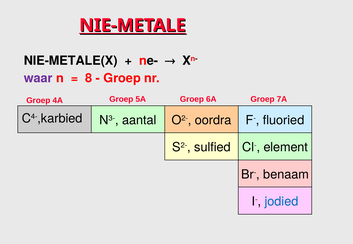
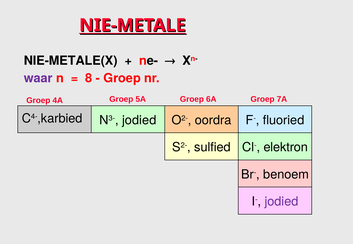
N3- aantal: aantal -> jodied
element: element -> elektron
benaam: benaam -> benoem
jodied at (281, 202) colour: blue -> purple
